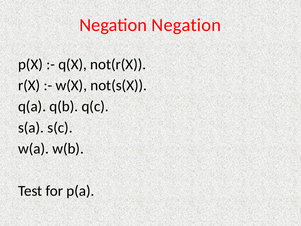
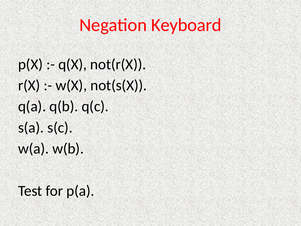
Negation Negation: Negation -> Keyboard
